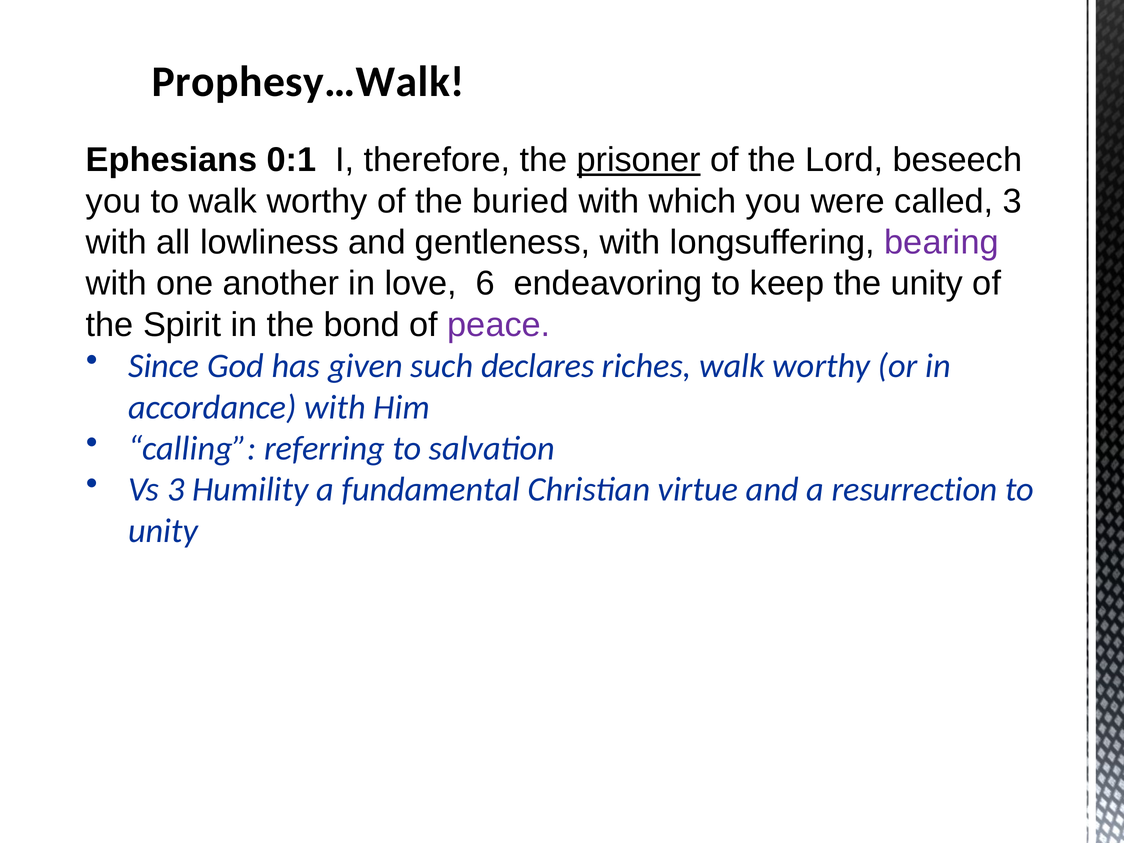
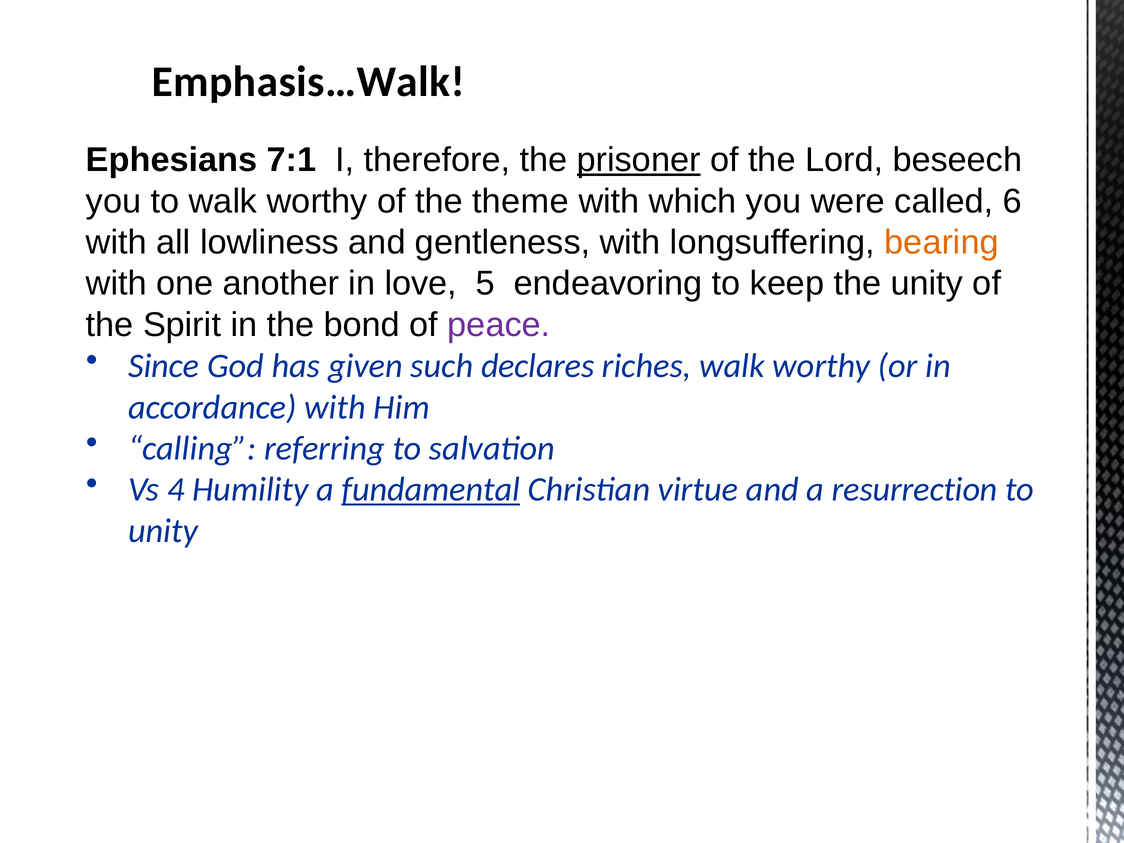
Prophesy…Walk: Prophesy…Walk -> Emphasis…Walk
0:1: 0:1 -> 7:1
buried: buried -> theme
called 3: 3 -> 6
bearing colour: purple -> orange
6: 6 -> 5
Vs 3: 3 -> 4
fundamental underline: none -> present
